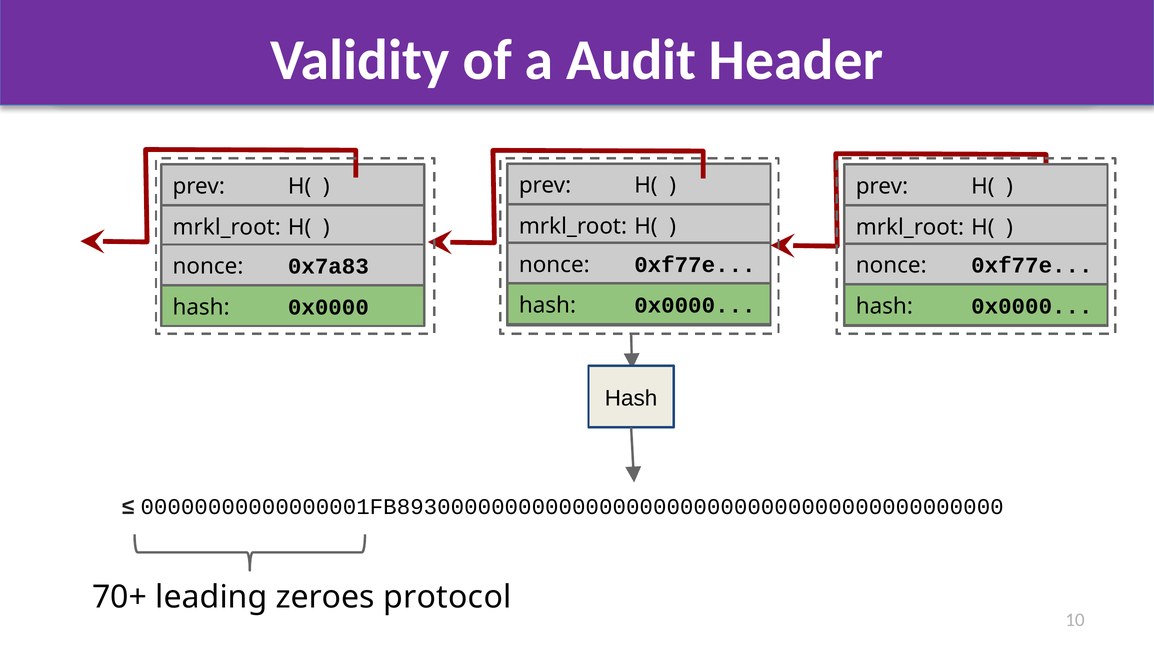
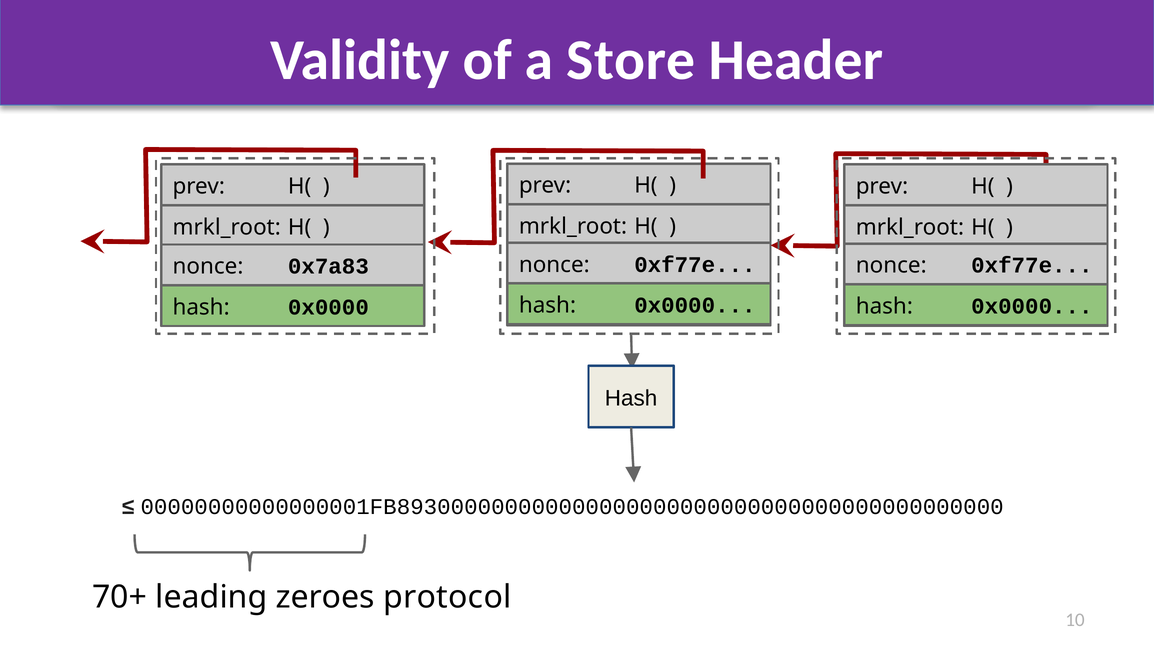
Audit: Audit -> Store
